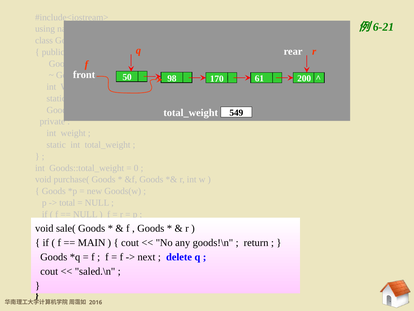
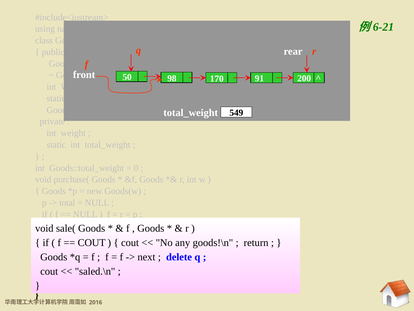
61: 61 -> 91
MAIN at (92, 242): MAIN -> COUT
